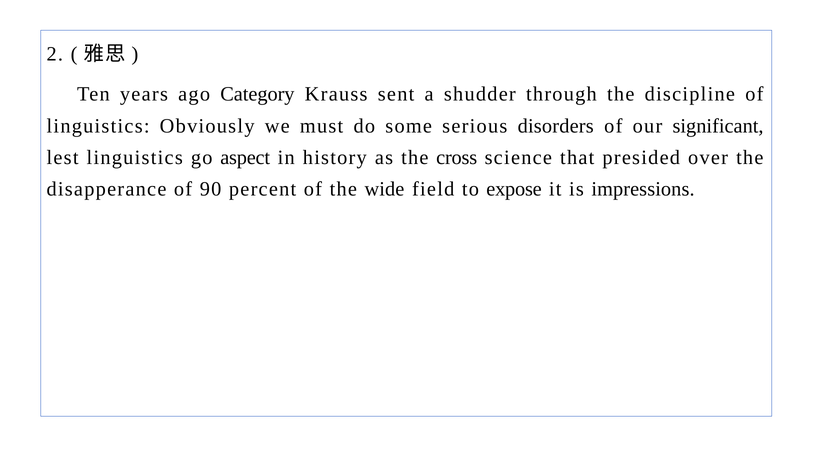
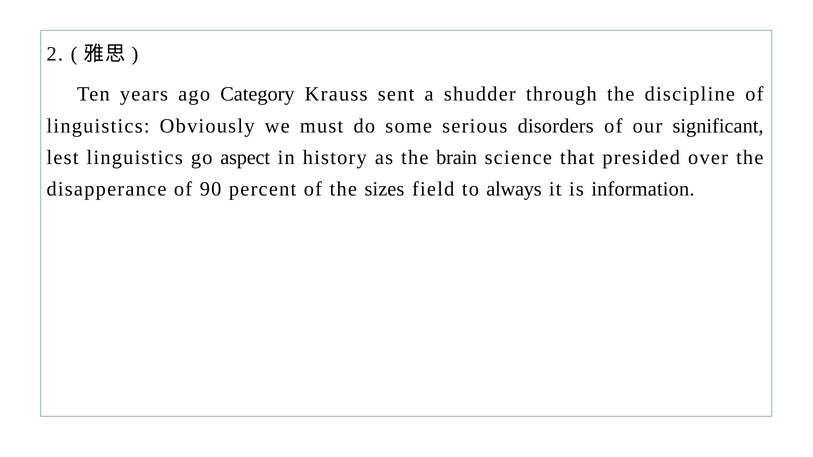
cross: cross -> brain
wide: wide -> sizes
expose: expose -> always
impressions: impressions -> information
